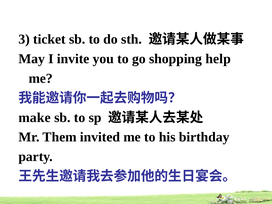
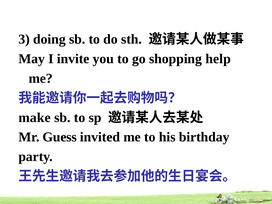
ticket: ticket -> doing
Them: Them -> Guess
